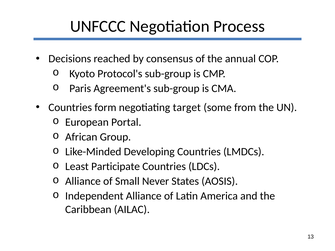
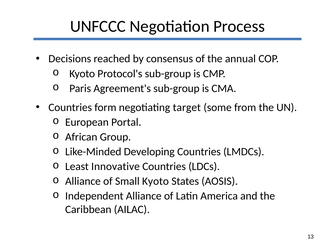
Participate: Participate -> Innovative
Small Never: Never -> Kyoto
